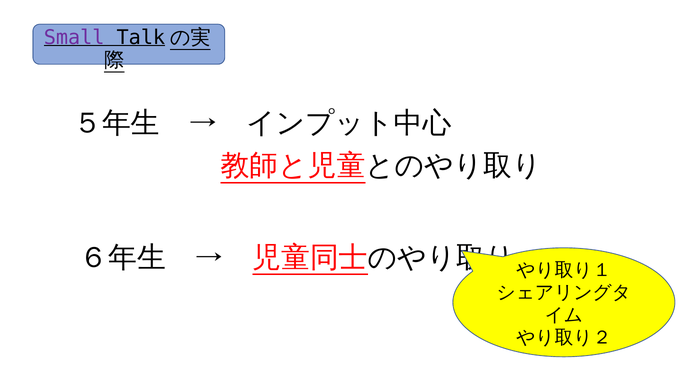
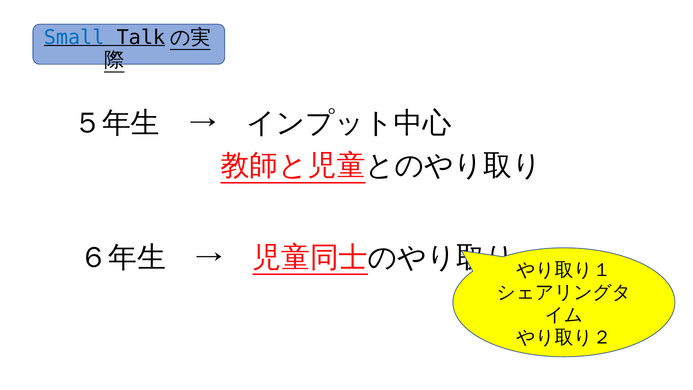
Small colour: purple -> blue
